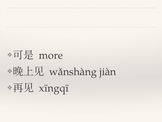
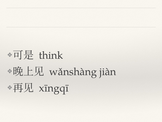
more: more -> think
